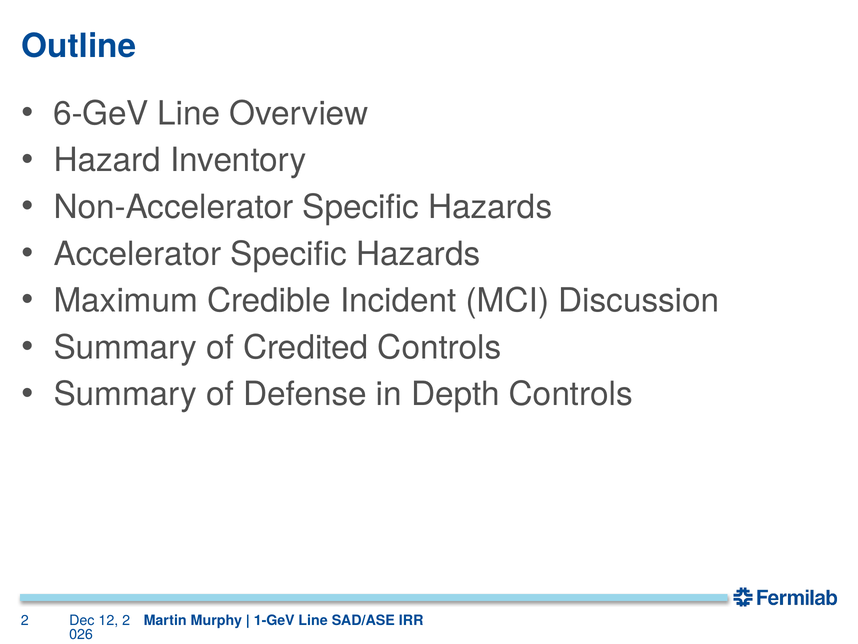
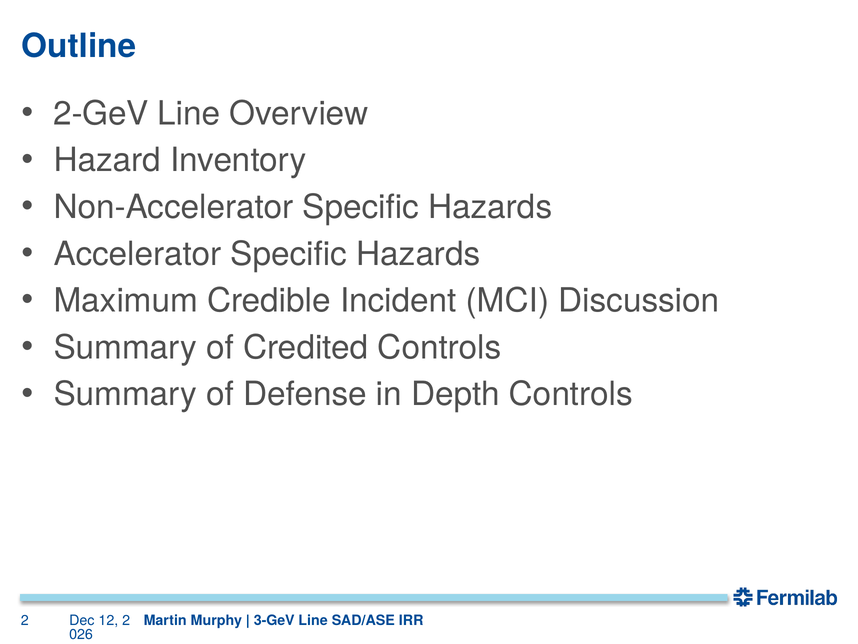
6-GeV: 6-GeV -> 2-GeV
1-GeV: 1-GeV -> 3-GeV
